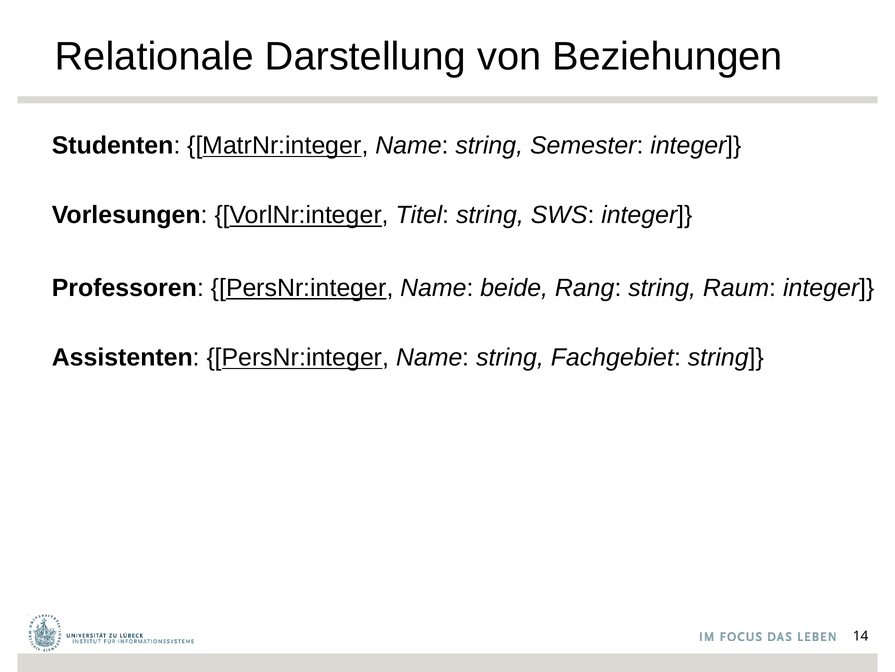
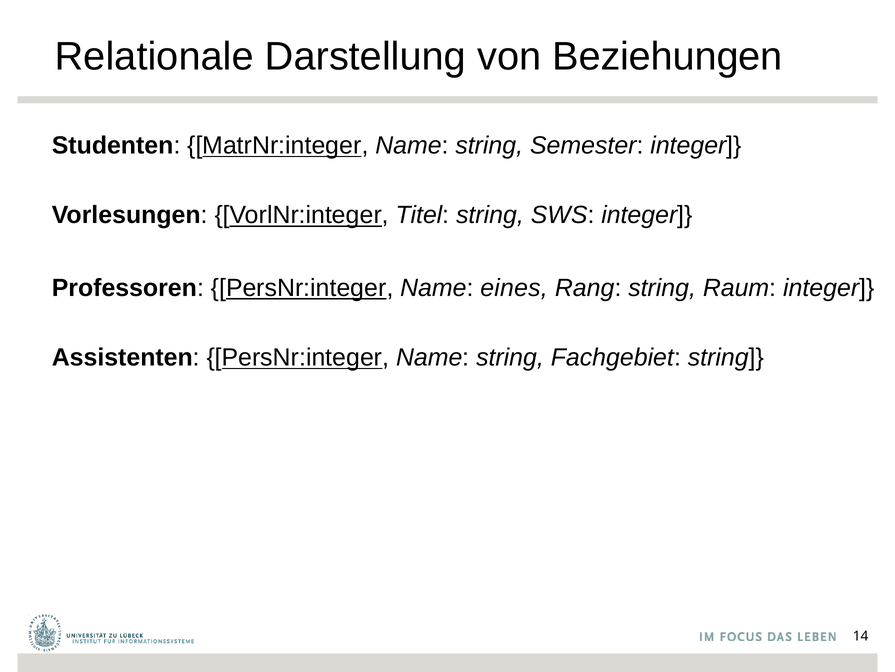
beide: beide -> eines
